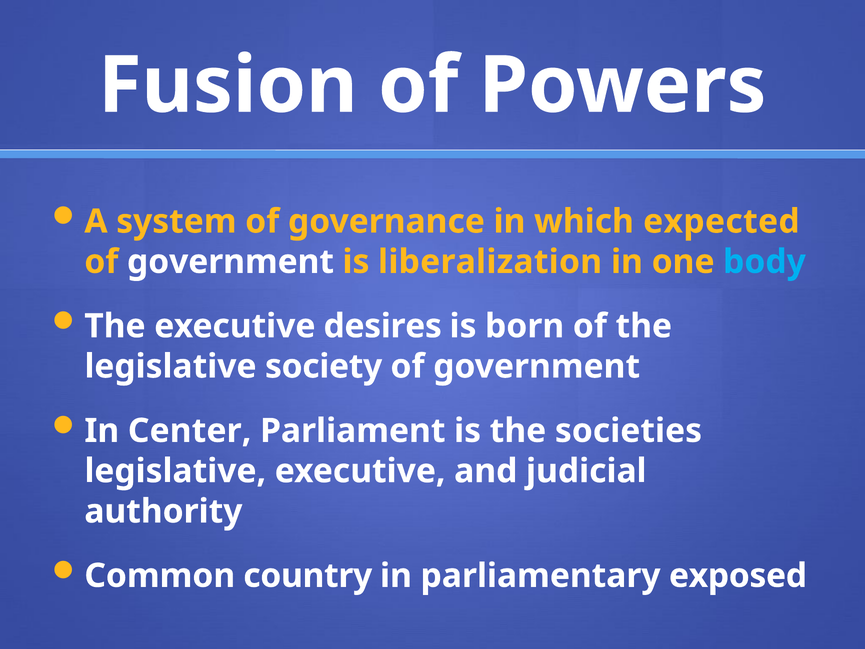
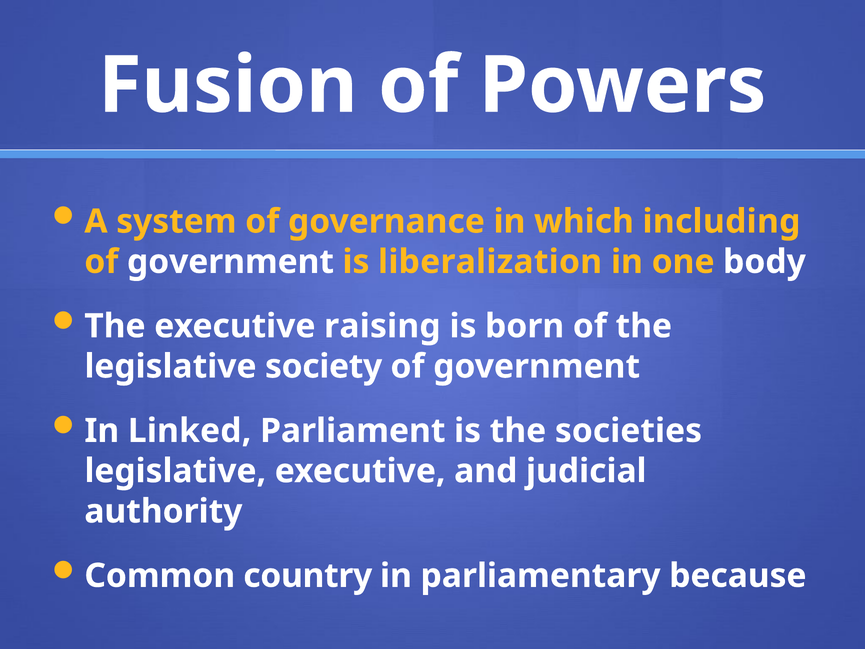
expected: expected -> including
body colour: light blue -> white
desires: desires -> raising
Center: Center -> Linked
exposed: exposed -> because
